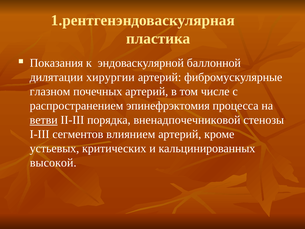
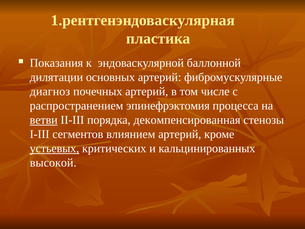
хирургии: хирургии -> основных
глазном: глазном -> диагноз
вненадпочечниковой: вненадпочечниковой -> декомпенсированная
устьевых underline: none -> present
